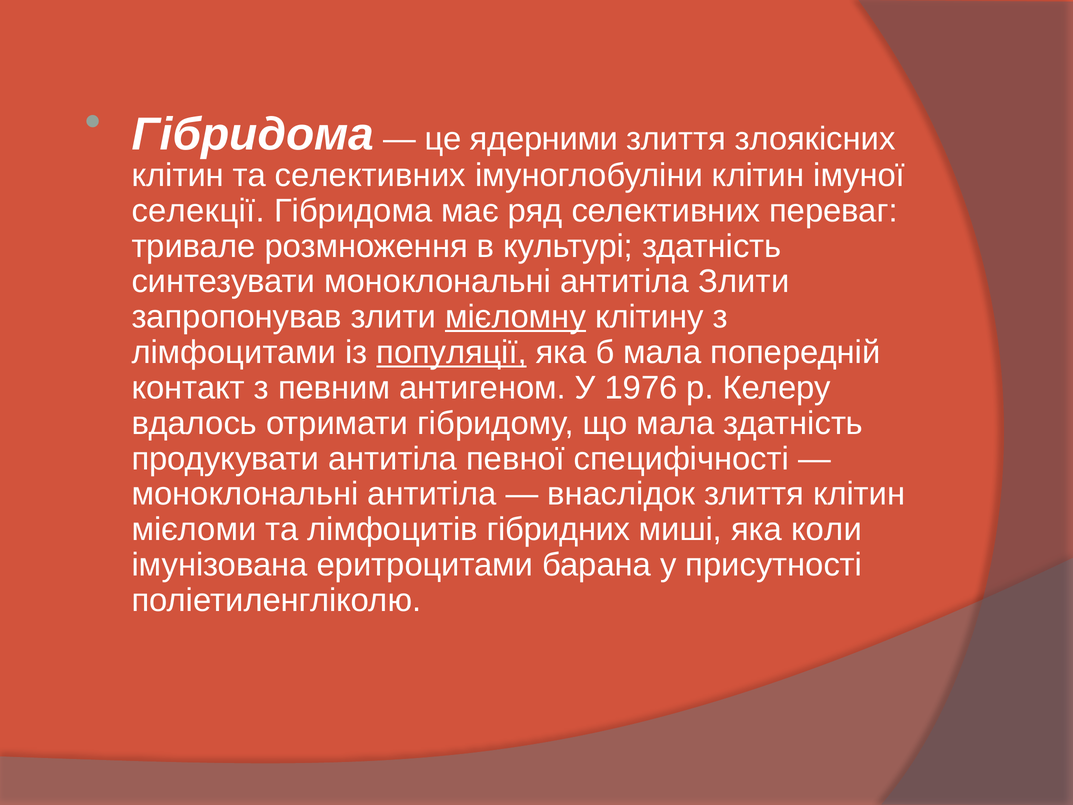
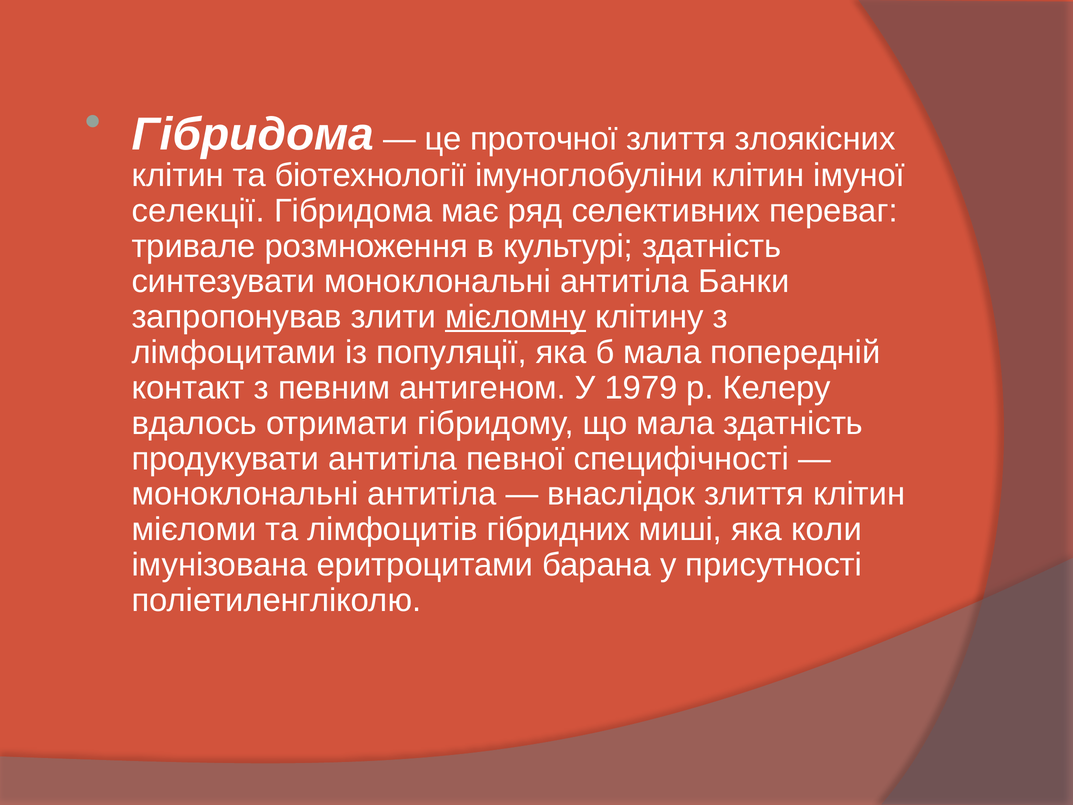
ядерними: ядерними -> проточної
та селективних: селективних -> біотехнології
антитіла Злити: Злити -> Банки
популяції underline: present -> none
1976: 1976 -> 1979
